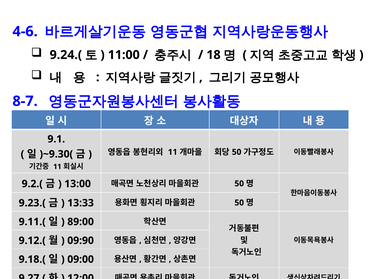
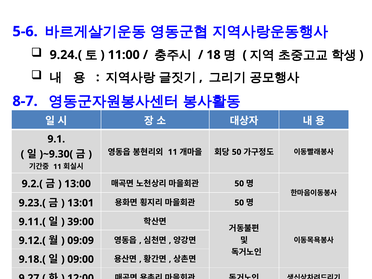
4-6: 4-6 -> 5-6
13:33: 13:33 -> 13:01
89:00: 89:00 -> 39:00
09:90: 09:90 -> 09:09
